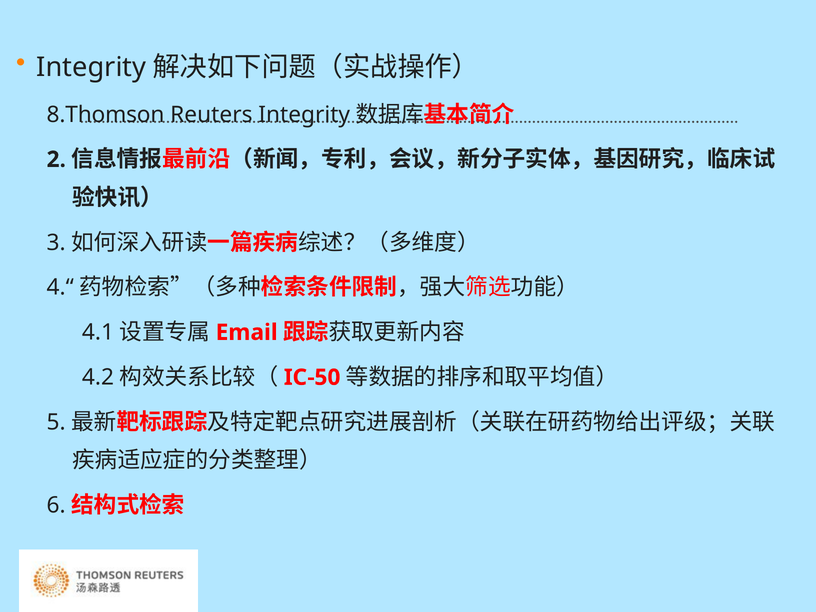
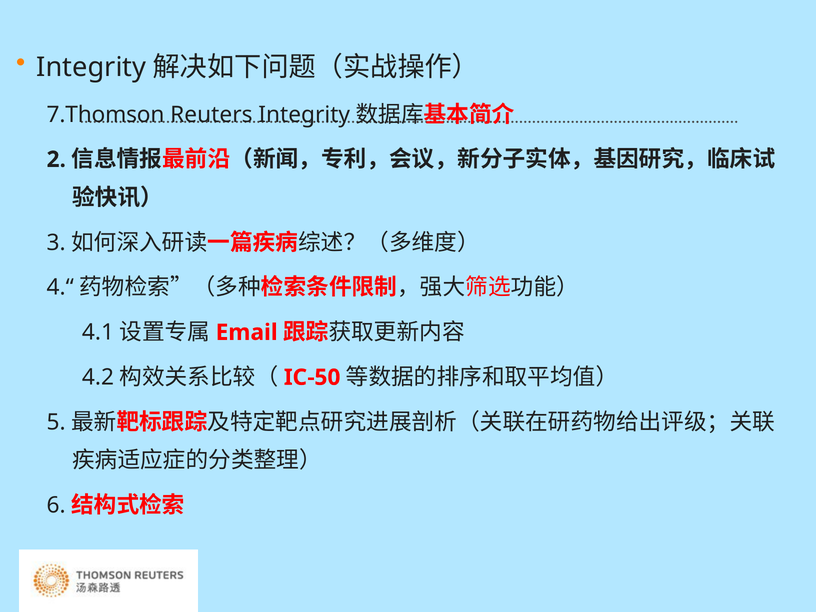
8.Thomson: 8.Thomson -> 7.Thomson
